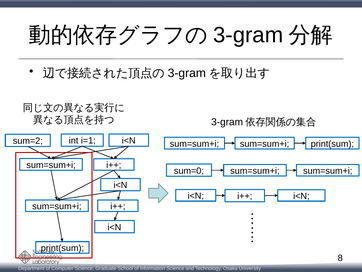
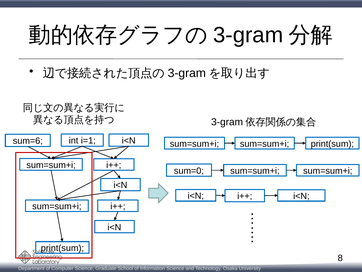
sum=2: sum=2 -> sum=6
